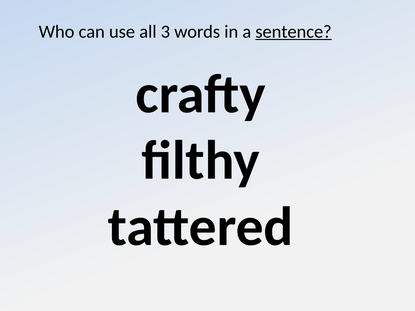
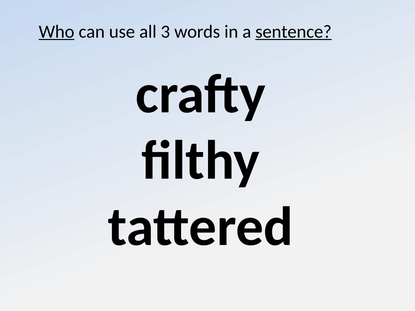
Who underline: none -> present
